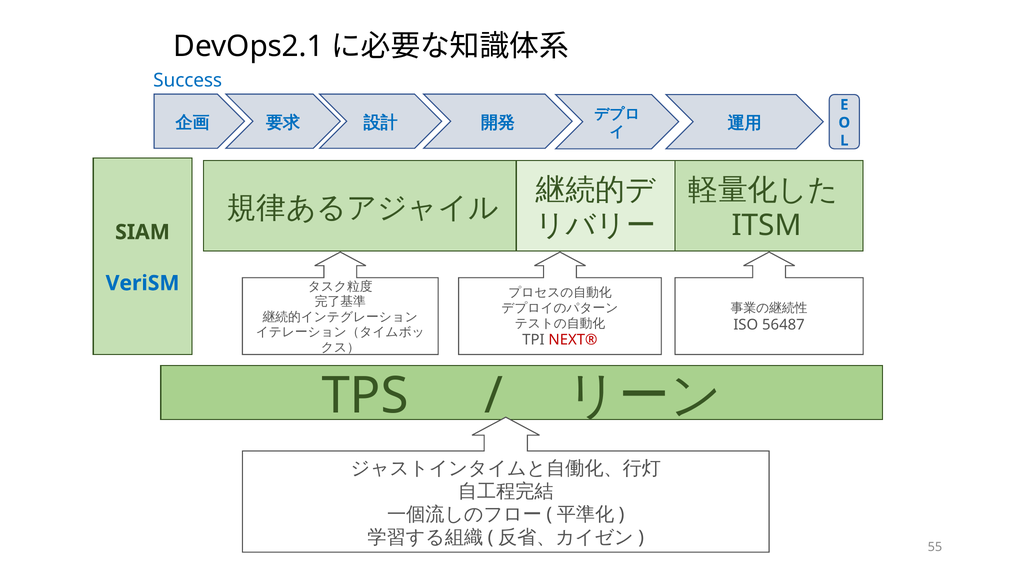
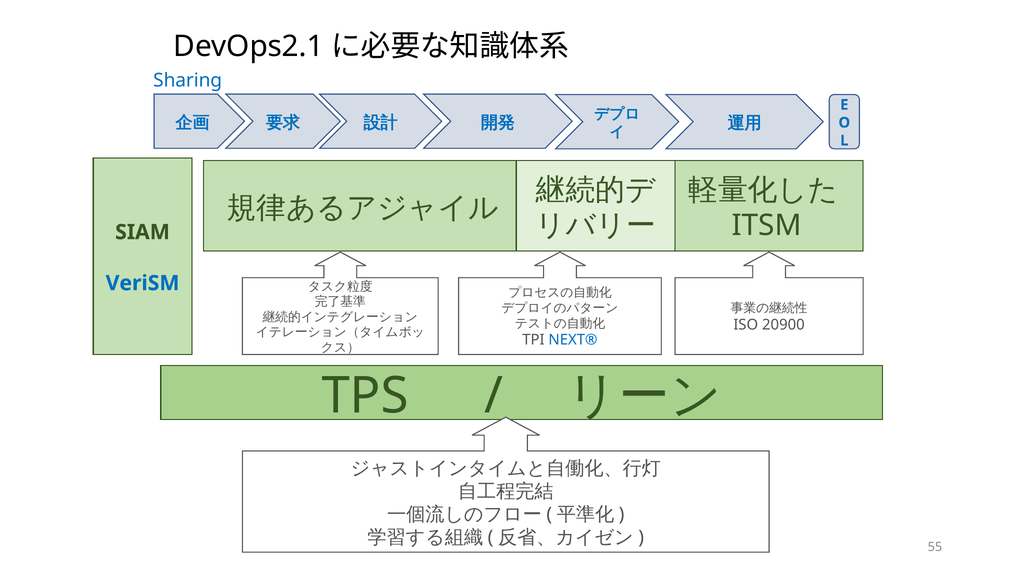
Success: Success -> Sharing
56487: 56487 -> 20900
NEXT® colour: red -> blue
